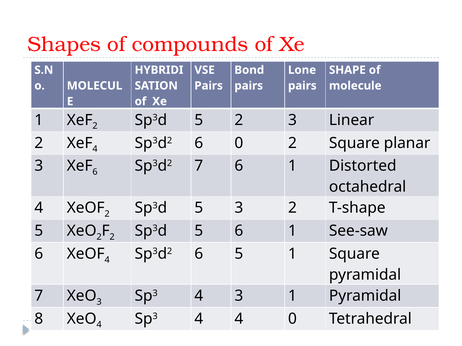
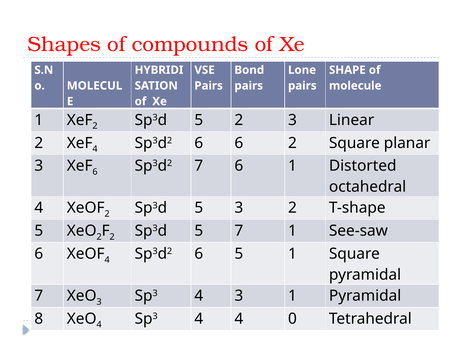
6 0: 0 -> 6
5 6: 6 -> 7
